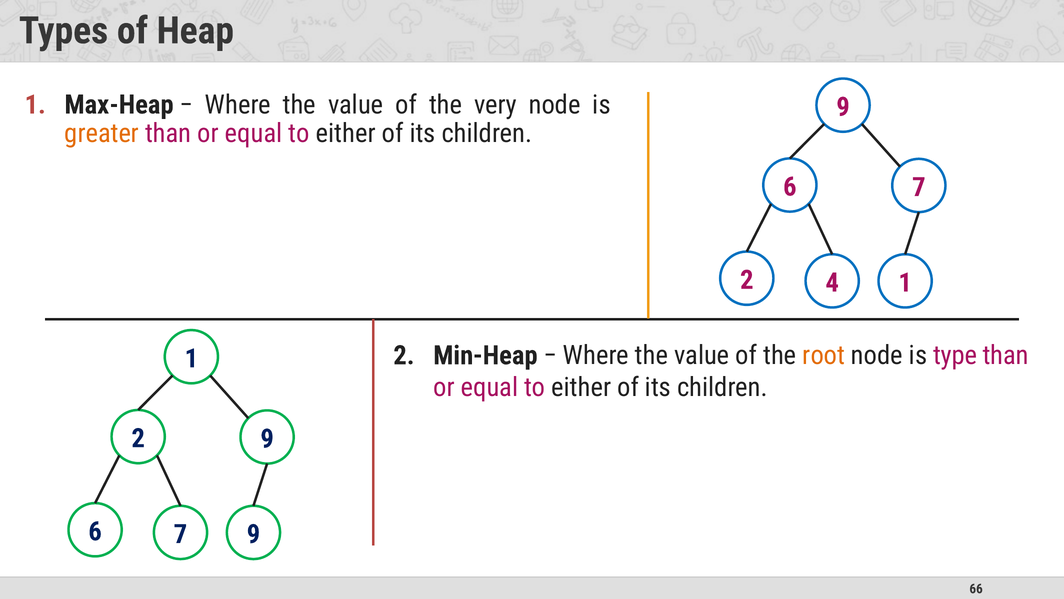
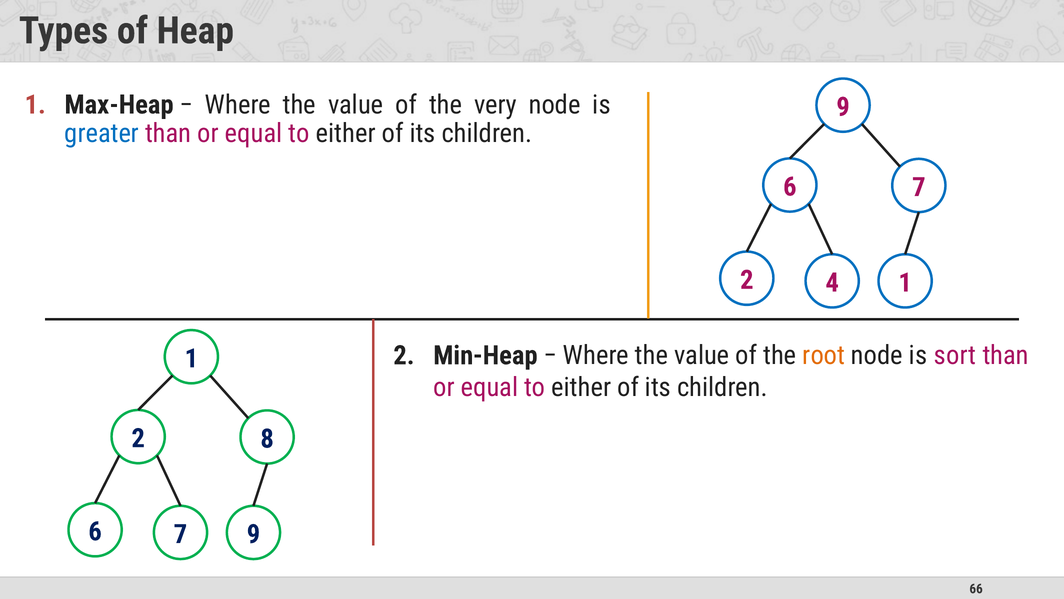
greater colour: orange -> blue
type: type -> sort
2 9: 9 -> 8
